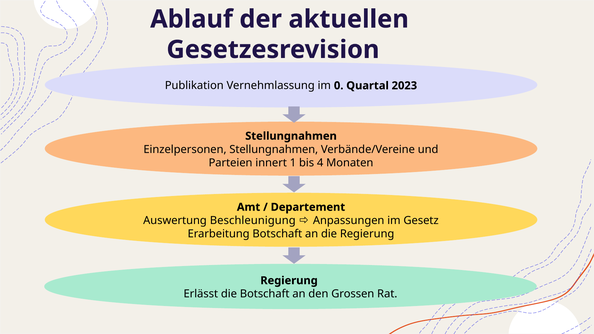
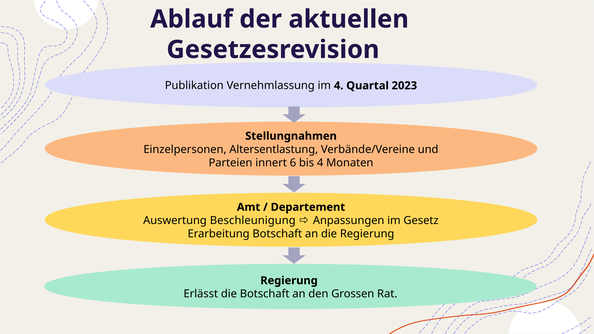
im 0: 0 -> 4
Einzelpersonen Stellungnahmen: Stellungnahmen -> Altersentlastung
1: 1 -> 6
